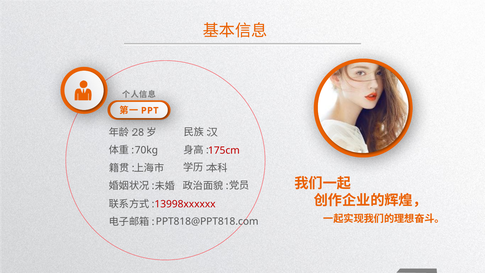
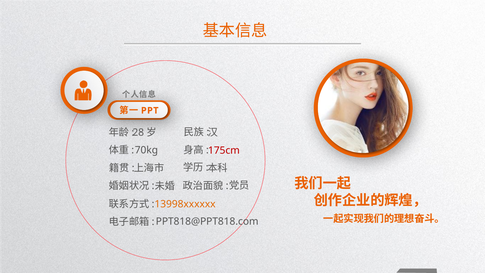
13998xxxxxx colour: red -> orange
